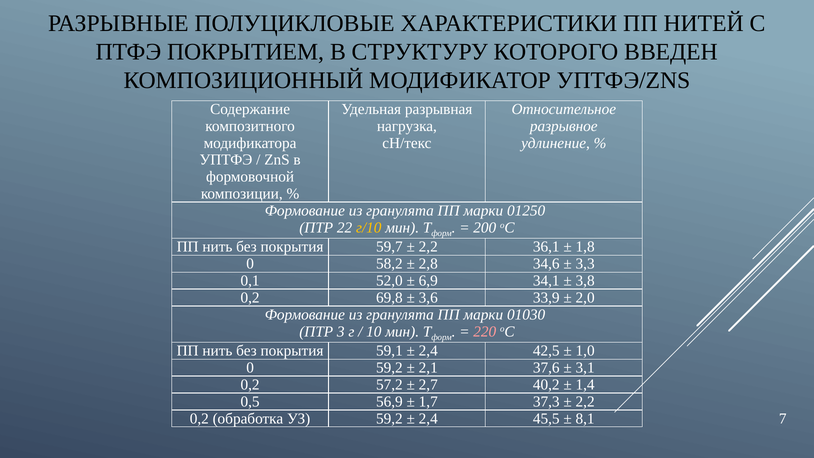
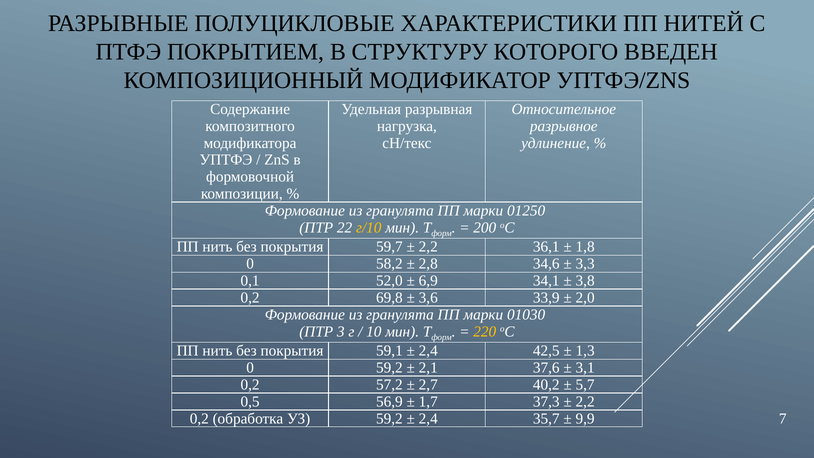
220 colour: pink -> yellow
1,0: 1,0 -> 1,3
1,4: 1,4 -> 5,7
45,5: 45,5 -> 35,7
8,1: 8,1 -> 9,9
